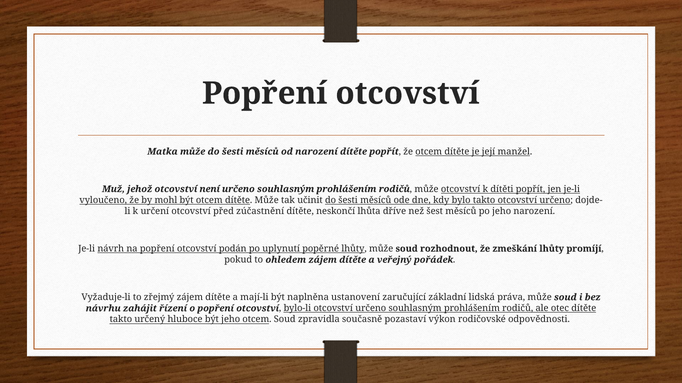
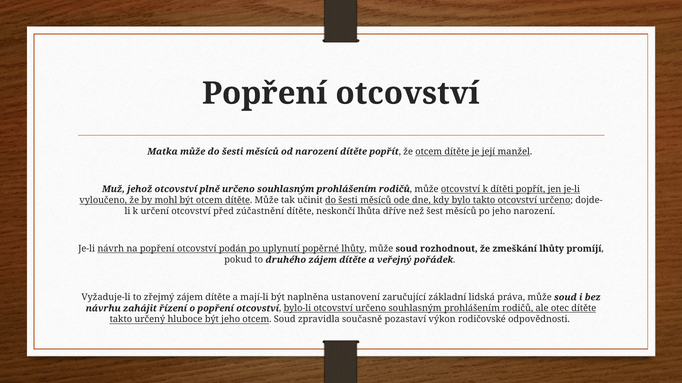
není: není -> plně
ohledem: ohledem -> druhého
